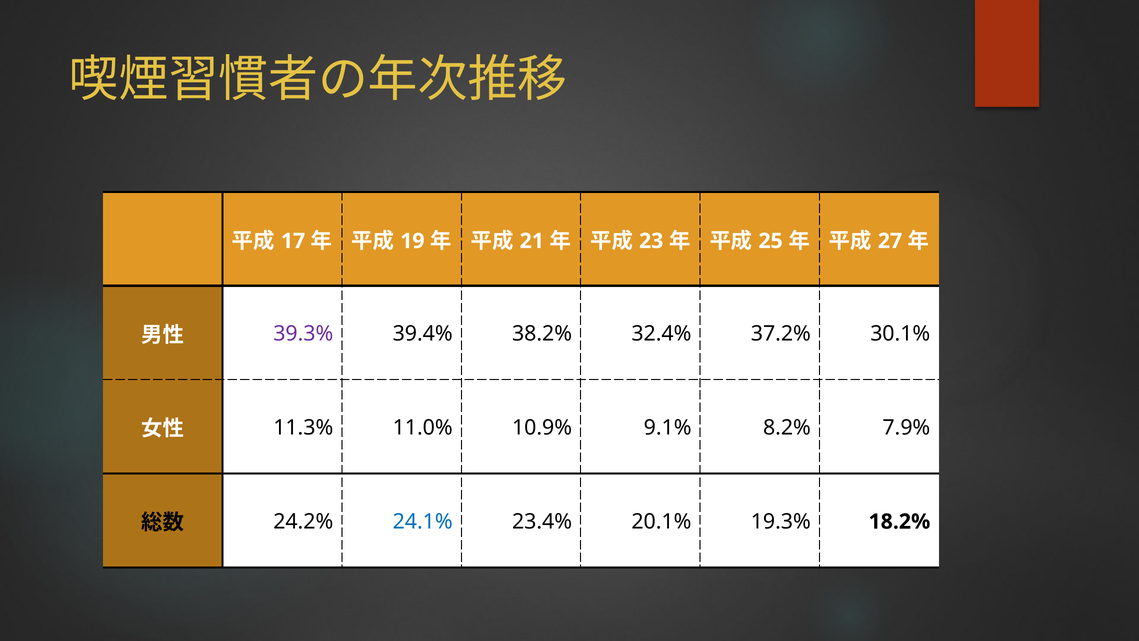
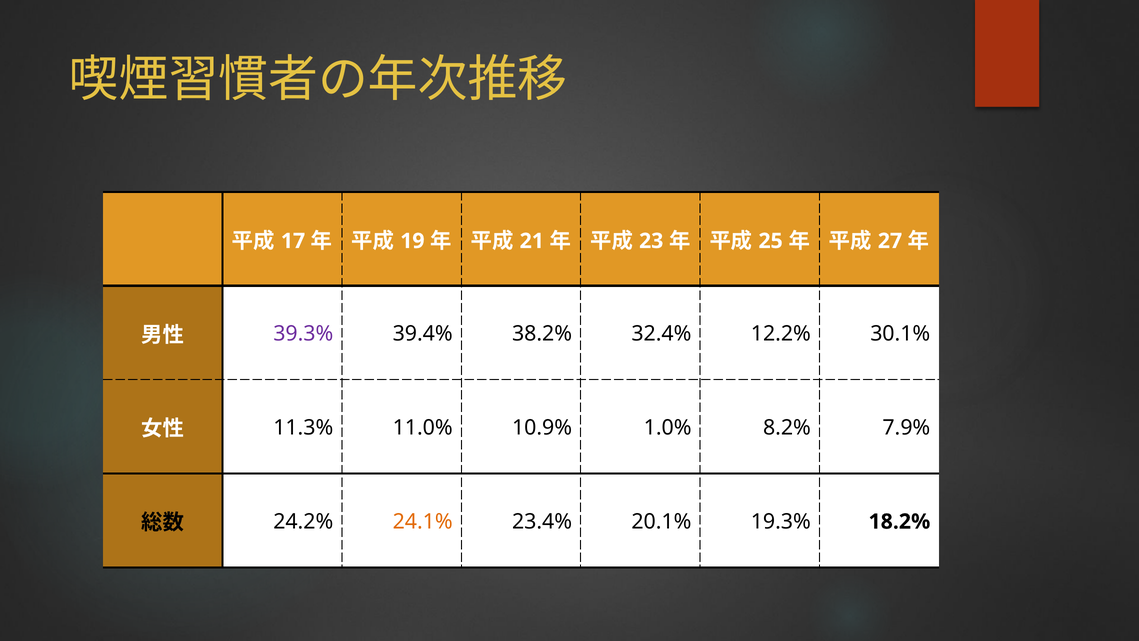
37.2%: 37.2% -> 12.2%
9.1%: 9.1% -> 1.0%
24.1% colour: blue -> orange
